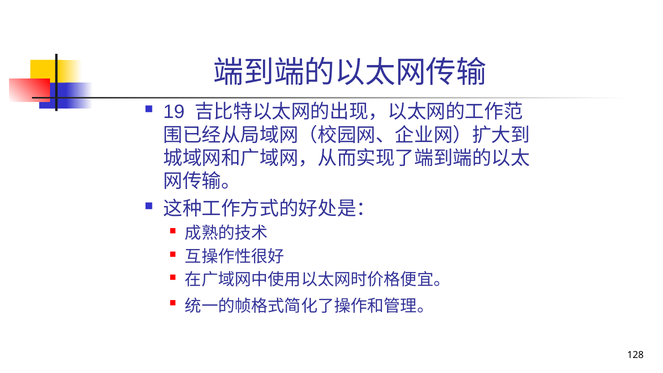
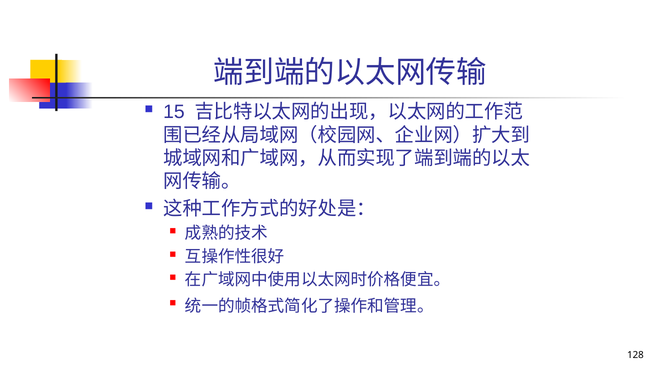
19: 19 -> 15
